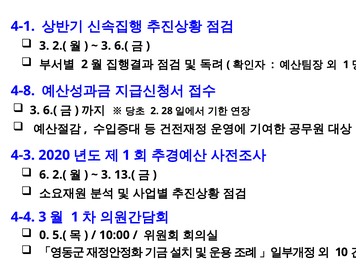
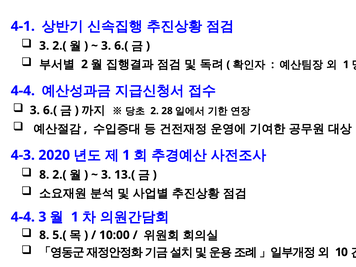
4-8 at (23, 91): 4-8 -> 4-4
6 at (44, 175): 6 -> 8
0 at (44, 235): 0 -> 8
